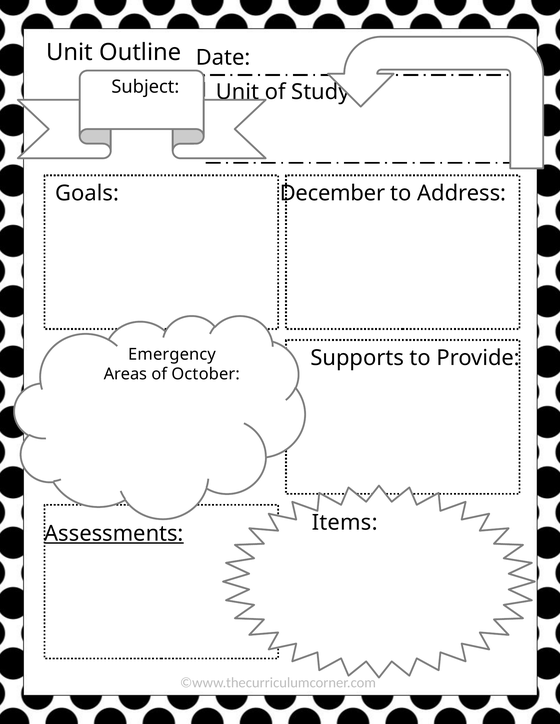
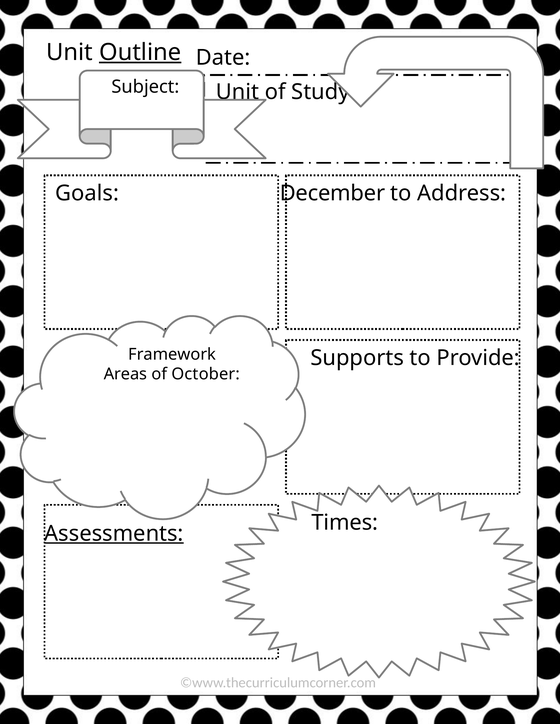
Outline underline: none -> present
Emergency: Emergency -> Framework
Items: Items -> Times
